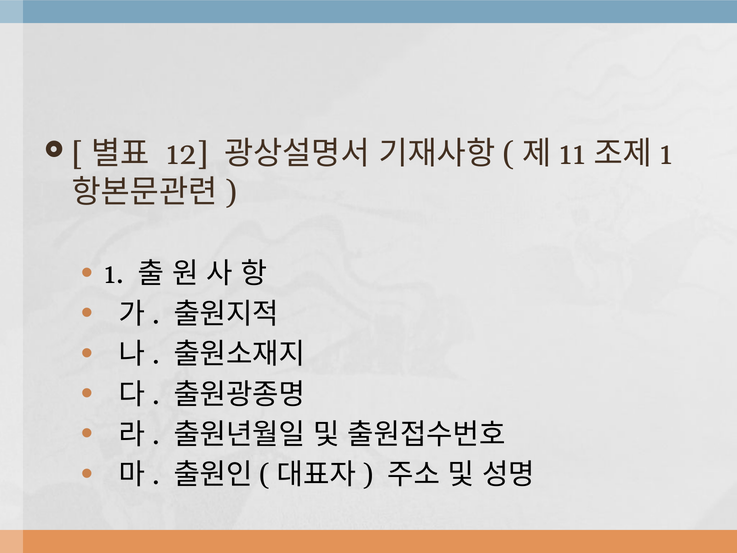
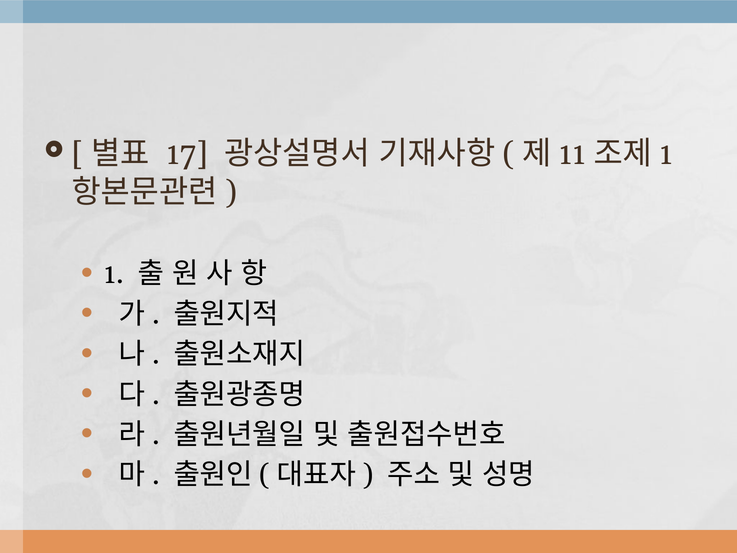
12: 12 -> 17
